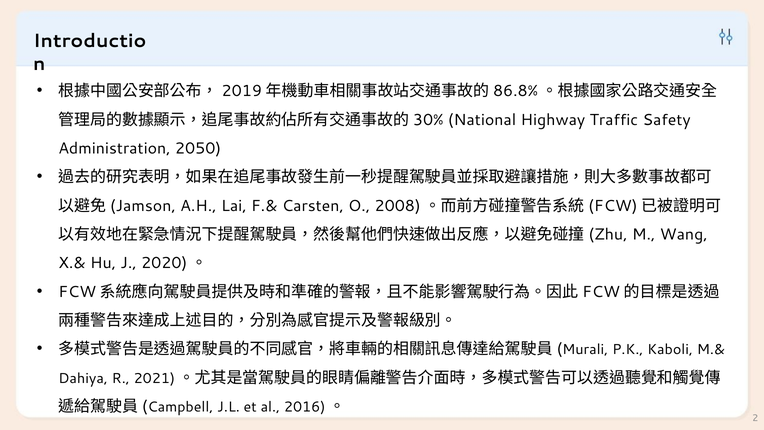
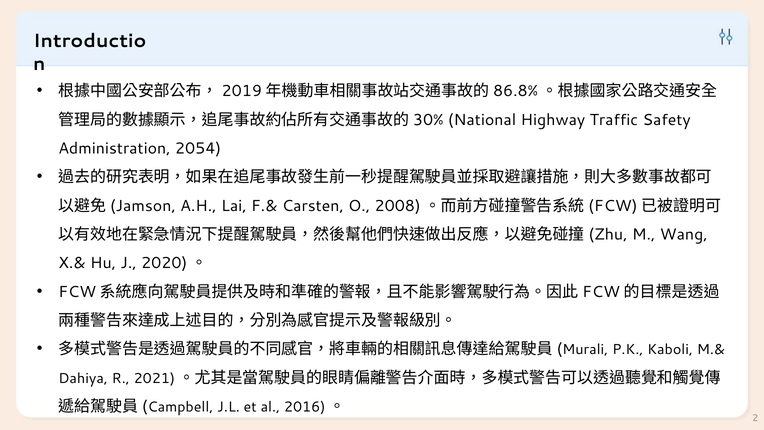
2050: 2050 -> 2054
